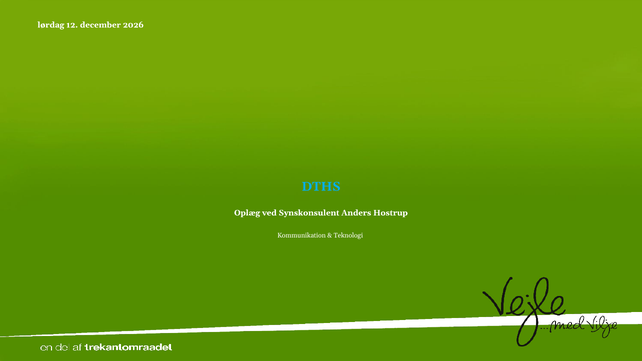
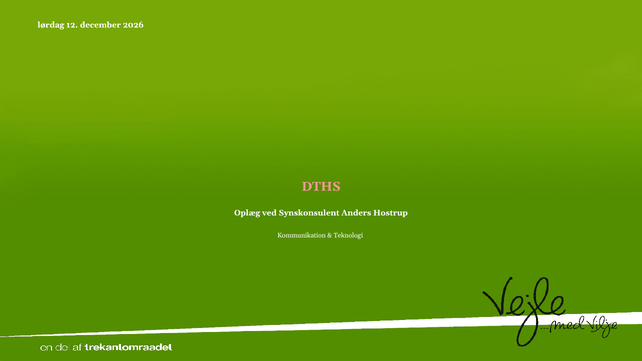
DTHS colour: light blue -> pink
